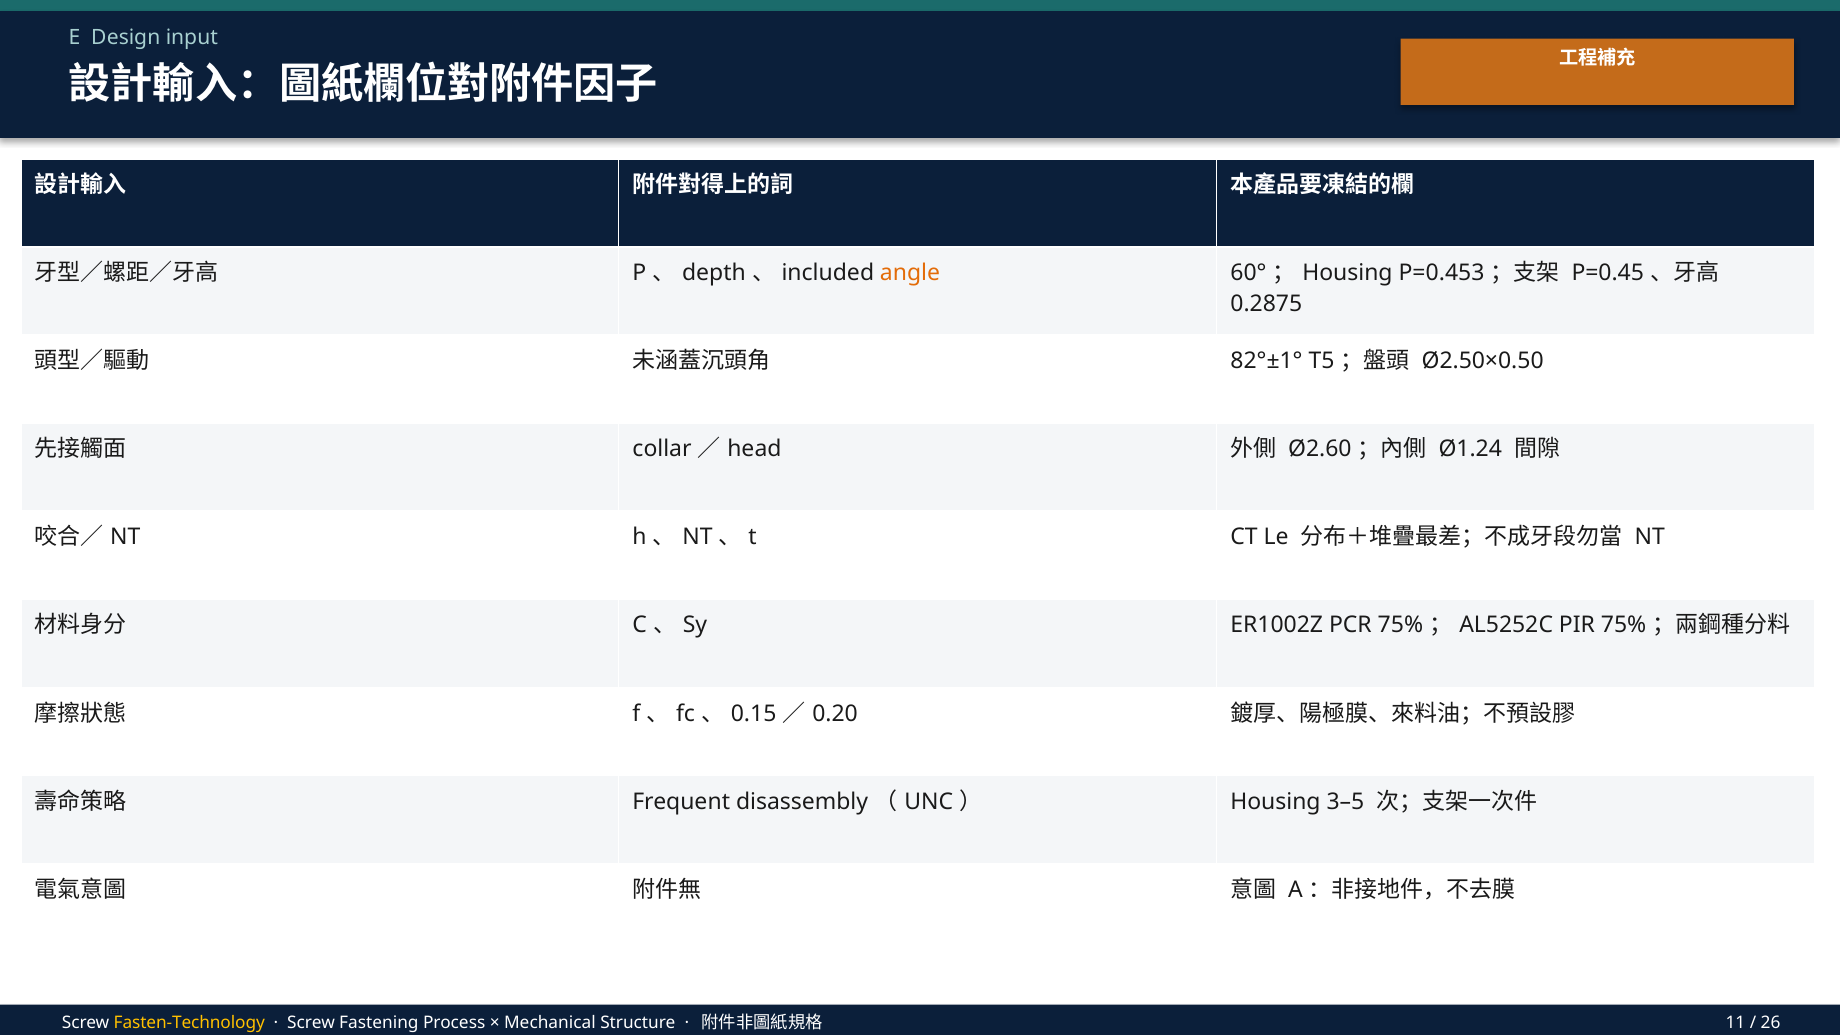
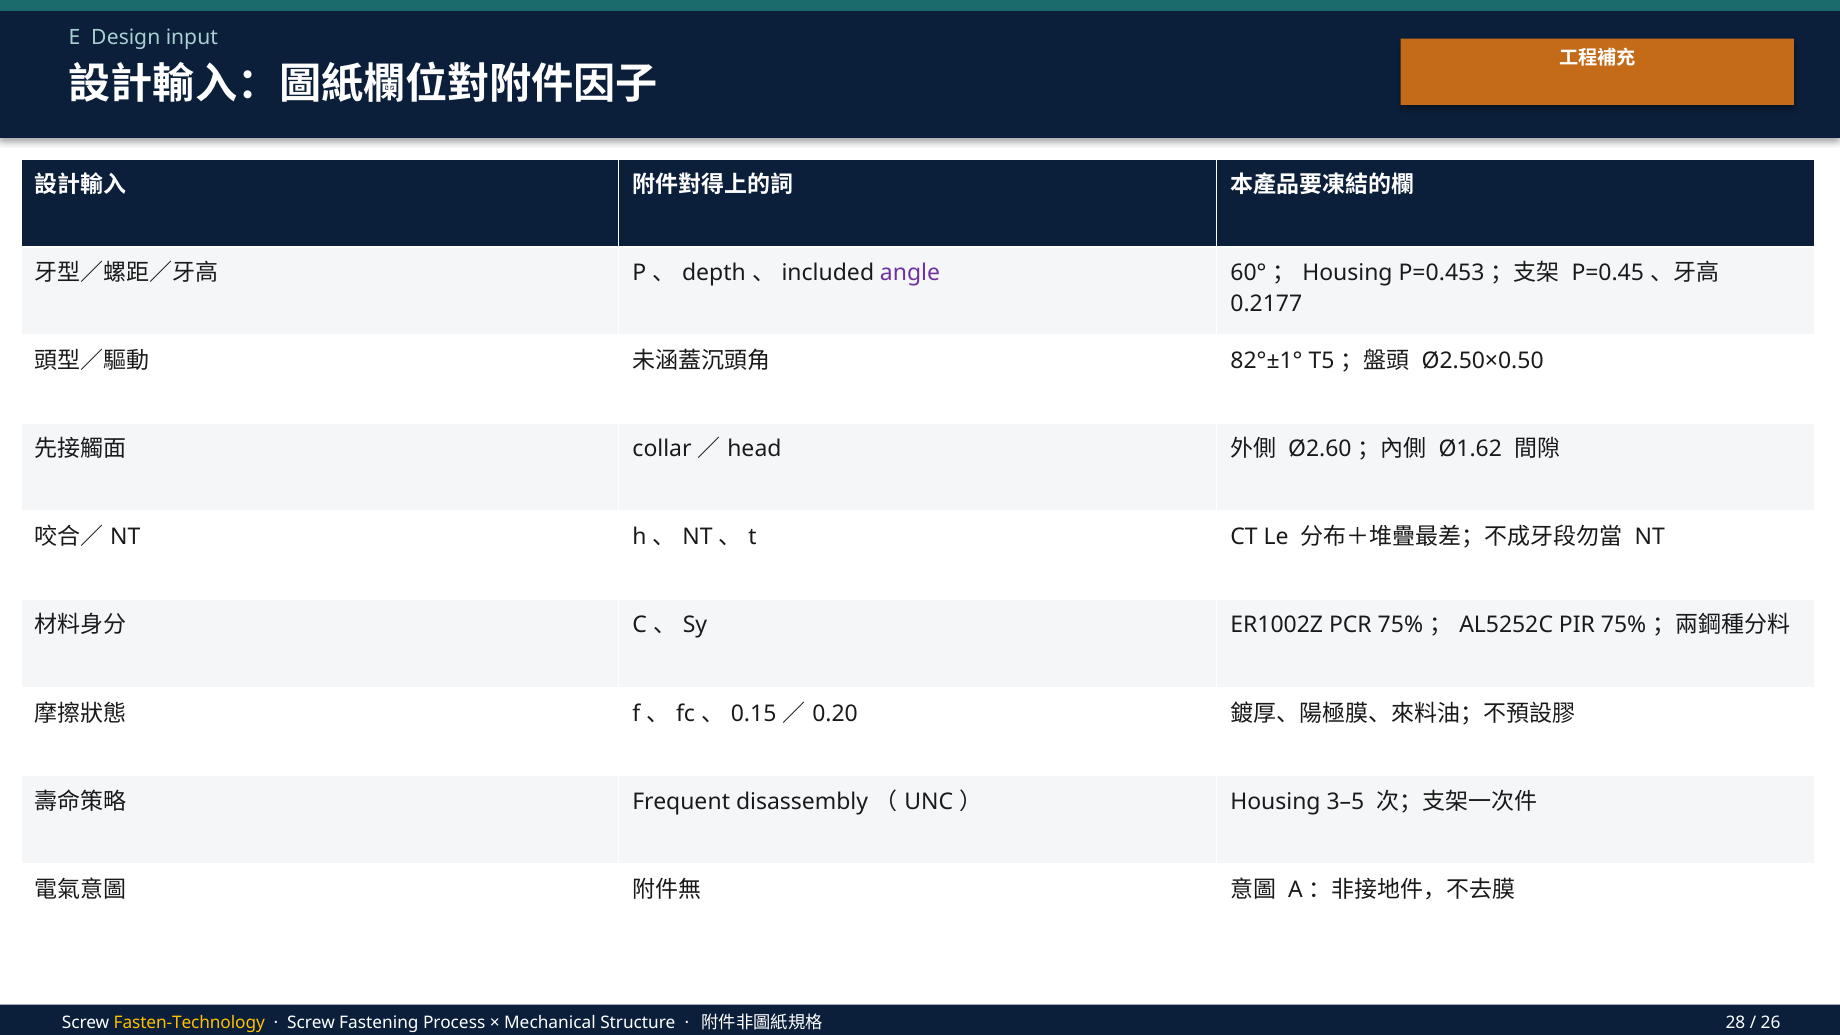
angle colour: orange -> purple
0.2875: 0.2875 -> 0.2177
Ø1.24: Ø1.24 -> Ø1.62
11: 11 -> 28
